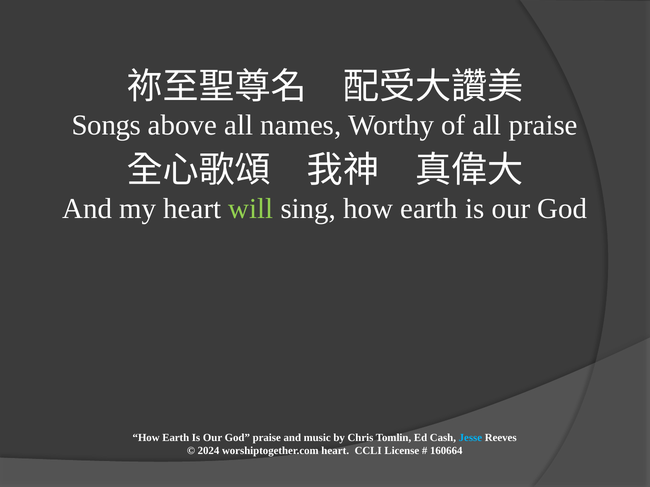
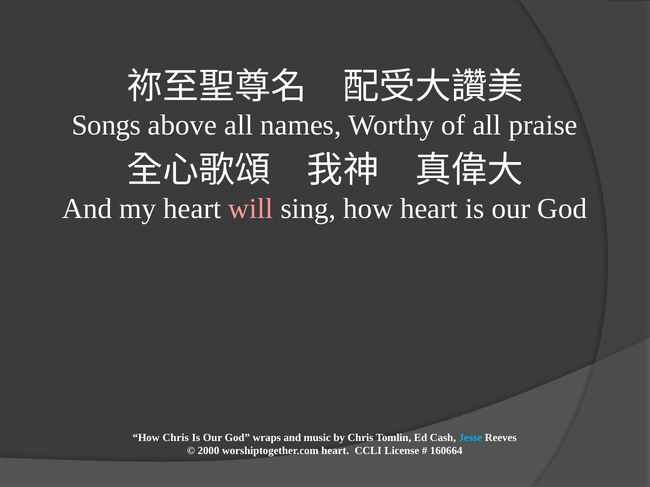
will colour: light green -> pink
sing how earth: earth -> heart
Earth at (176, 438): Earth -> Chris
God praise: praise -> wraps
2024: 2024 -> 2000
